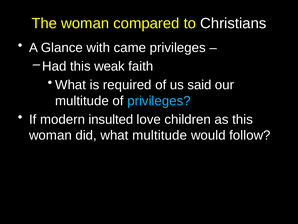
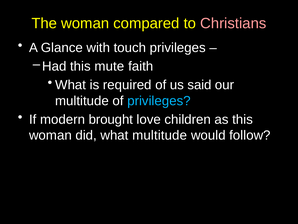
Christians colour: white -> pink
came: came -> touch
weak: weak -> mute
insulted: insulted -> brought
